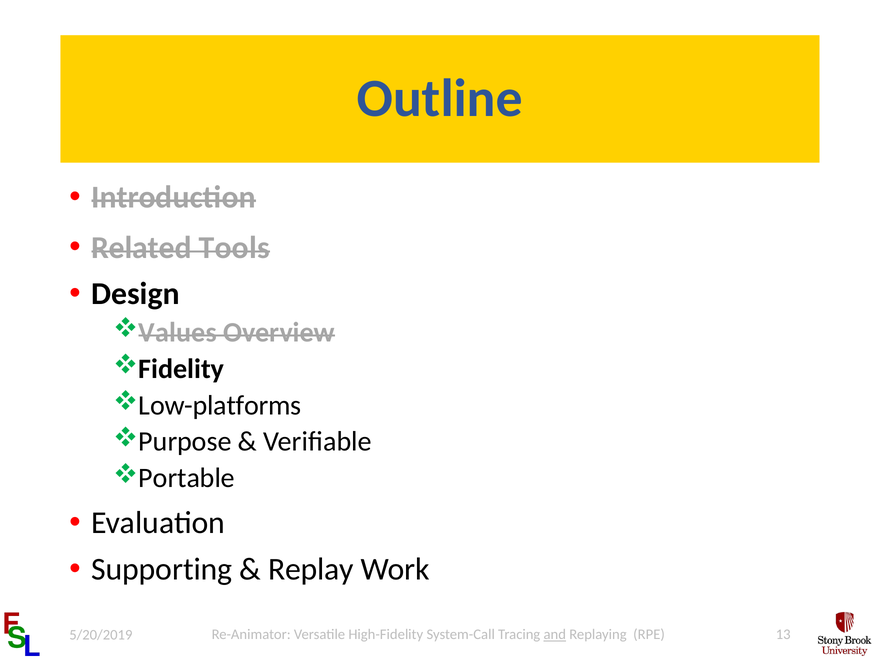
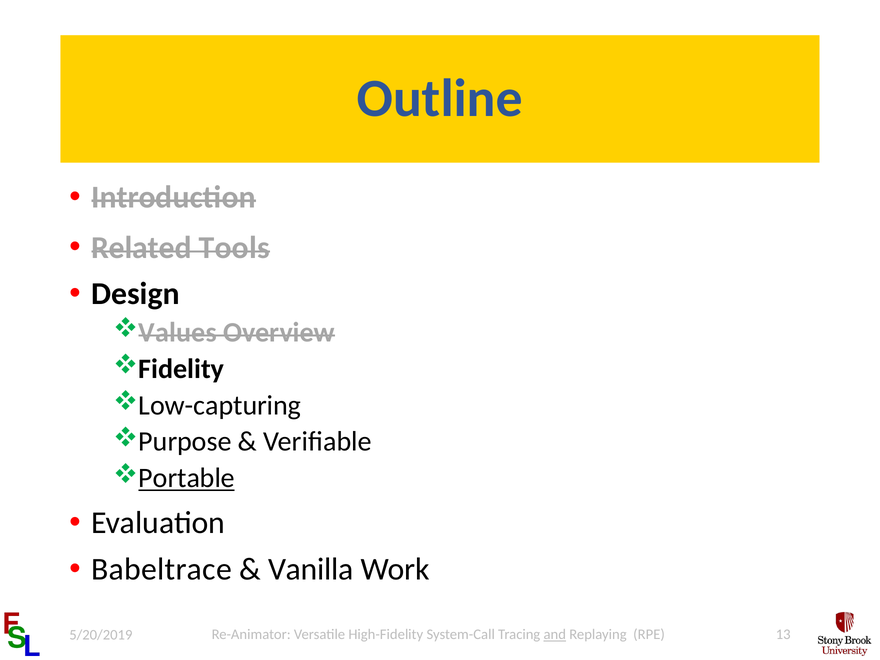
Low-platforms: Low-platforms -> Low-capturing
Portable underline: none -> present
Supporting: Supporting -> Babeltrace
Replay: Replay -> Vanilla
